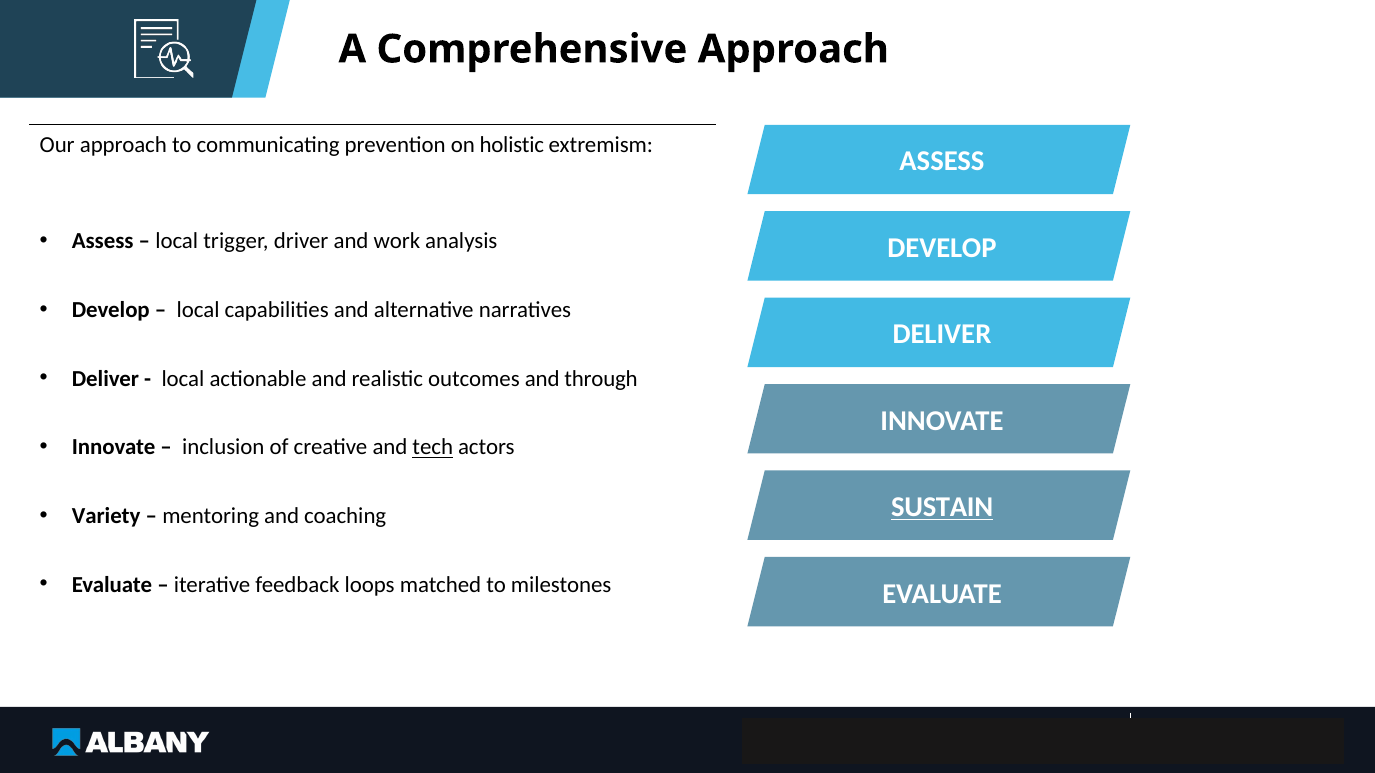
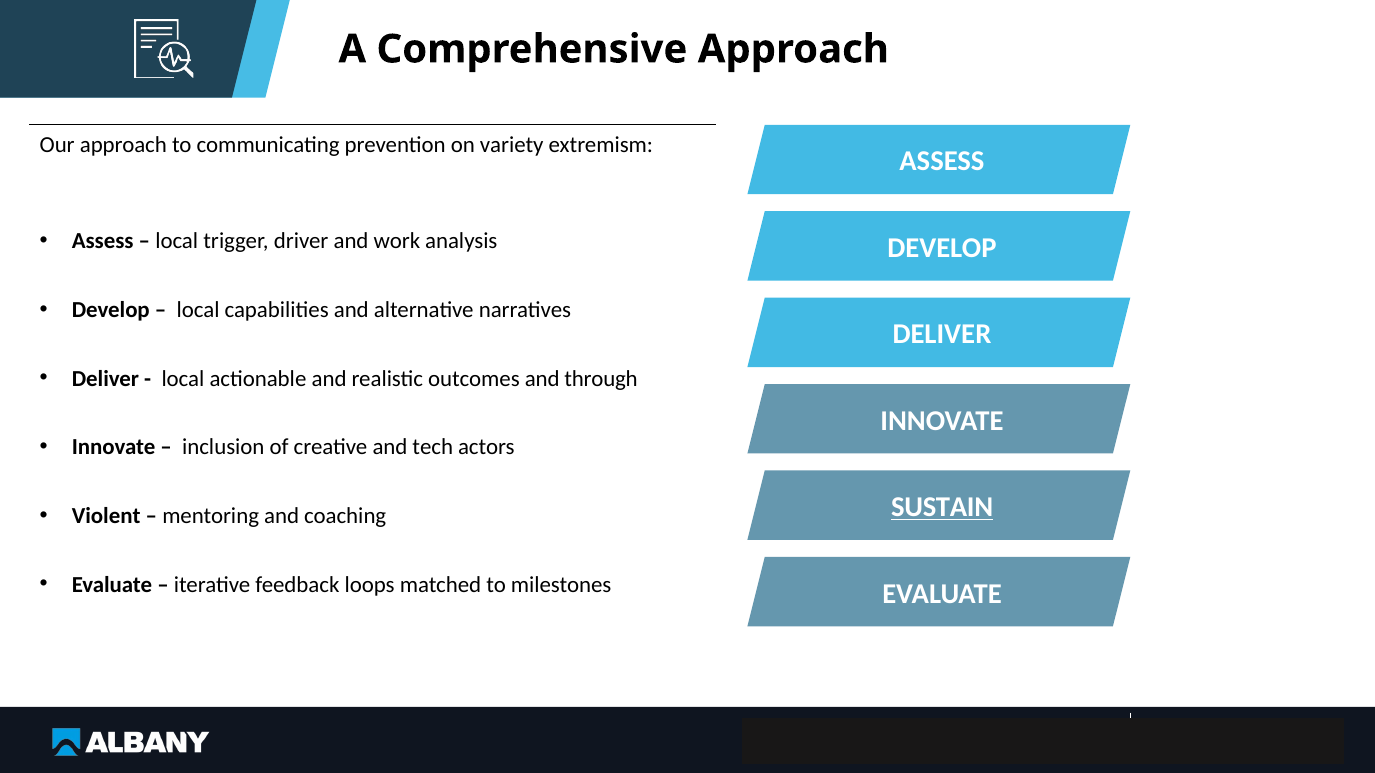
holistic: holistic -> variety
tech underline: present -> none
Variety: Variety -> Violent
